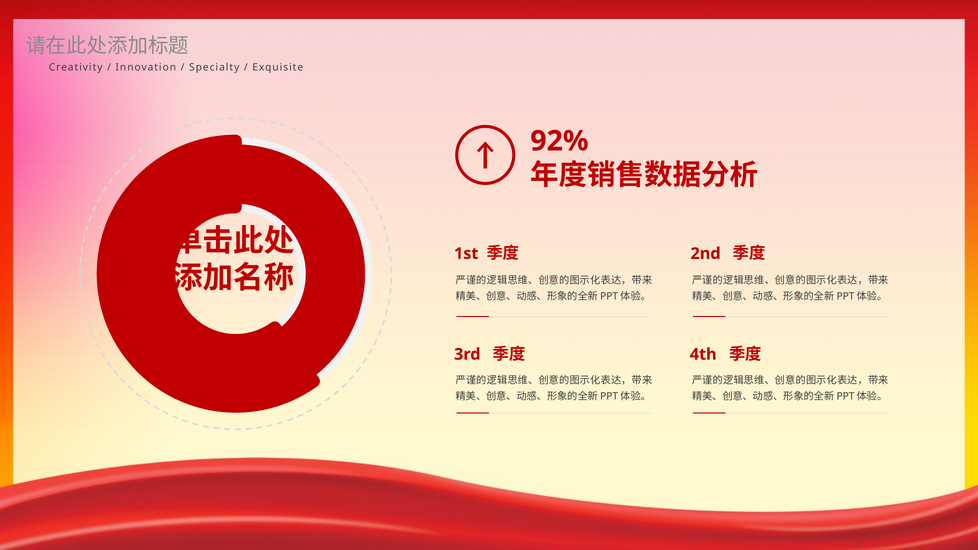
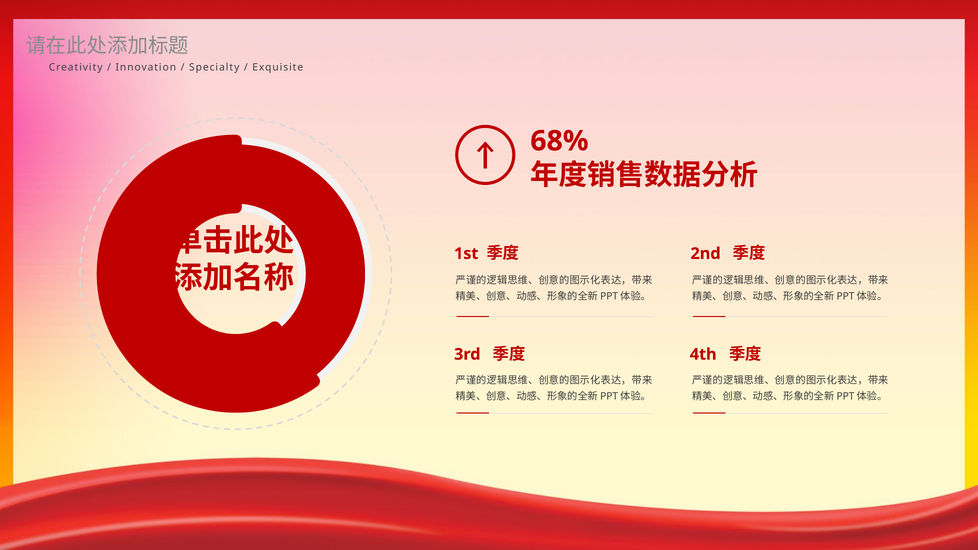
92%: 92% -> 68%
